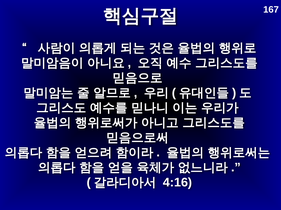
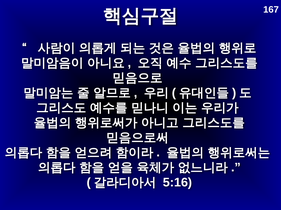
4:16: 4:16 -> 5:16
